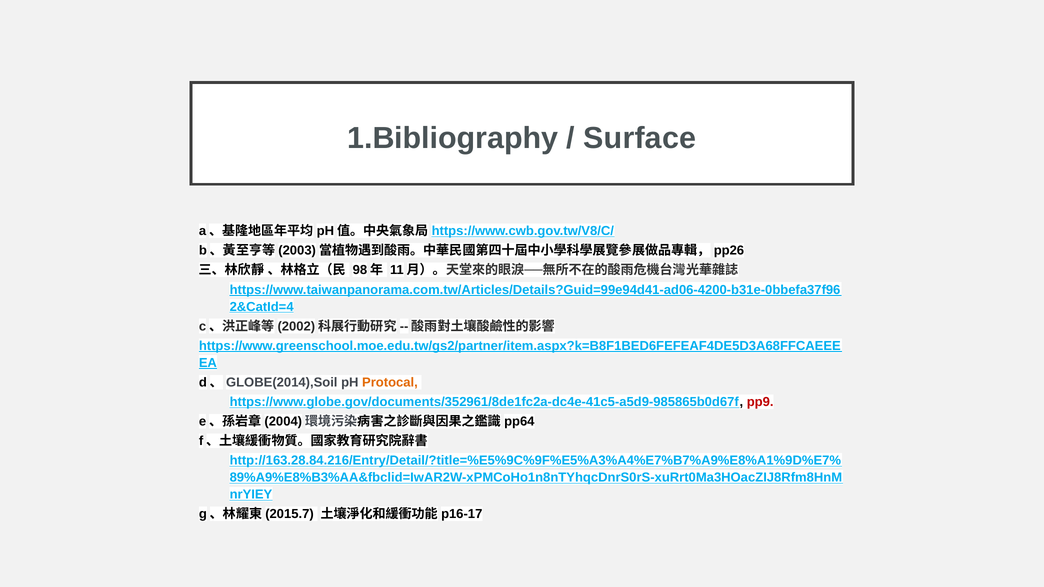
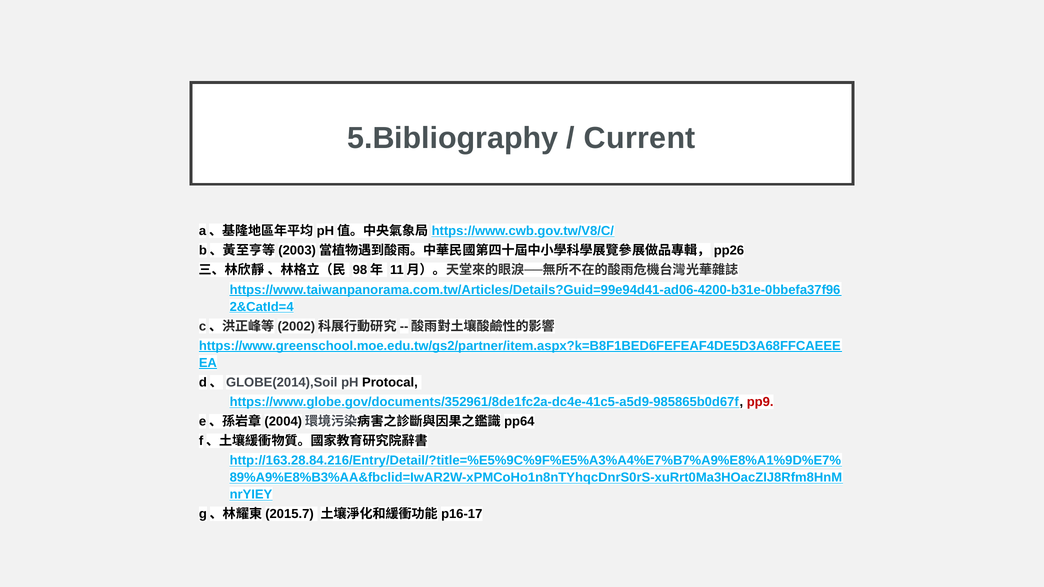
1.Bibliography: 1.Bibliography -> 5.Bibliography
Surface: Surface -> Current
Protocal colour: orange -> black
